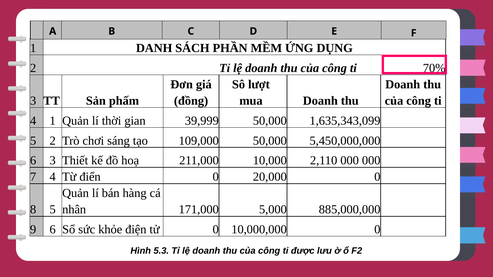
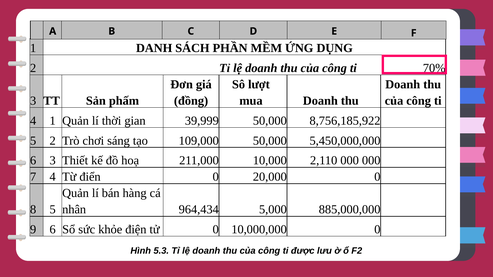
1,635,343,099: 1,635,343,099 -> 8,756,185,922
171,000: 171,000 -> 964,434
